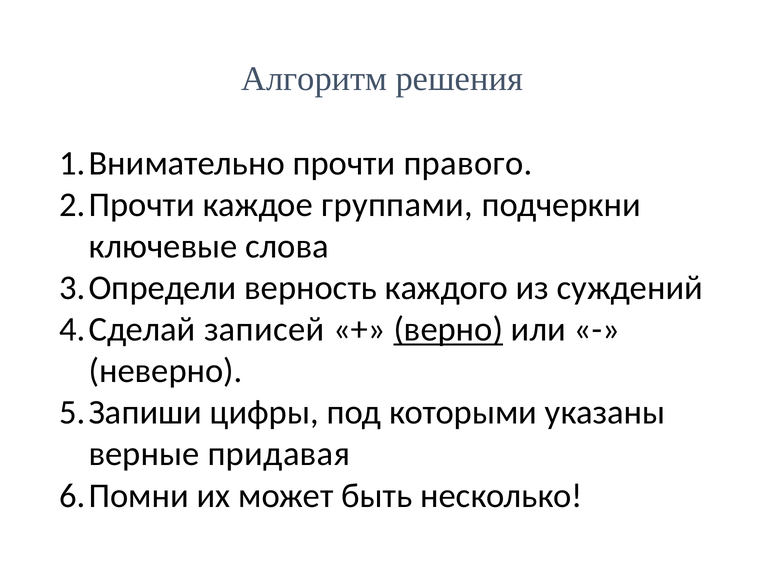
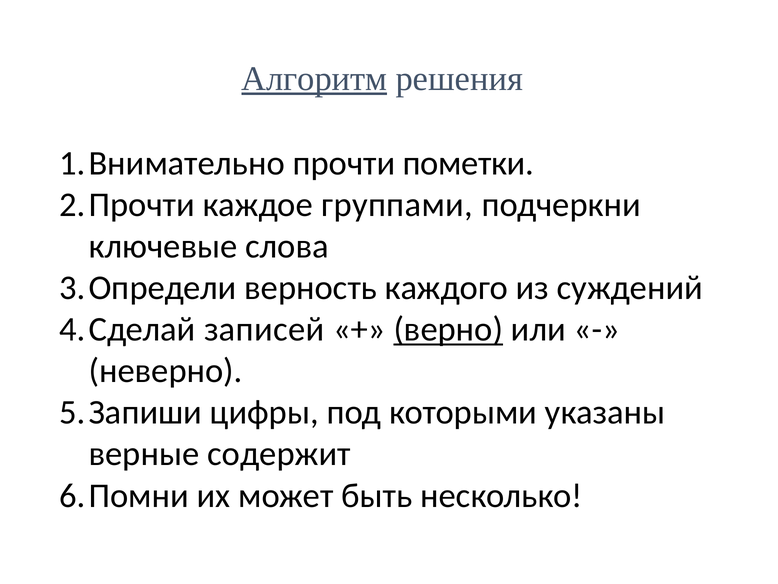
Алгоритм underline: none -> present
правого: правого -> пометки
придавая: придавая -> содержит
